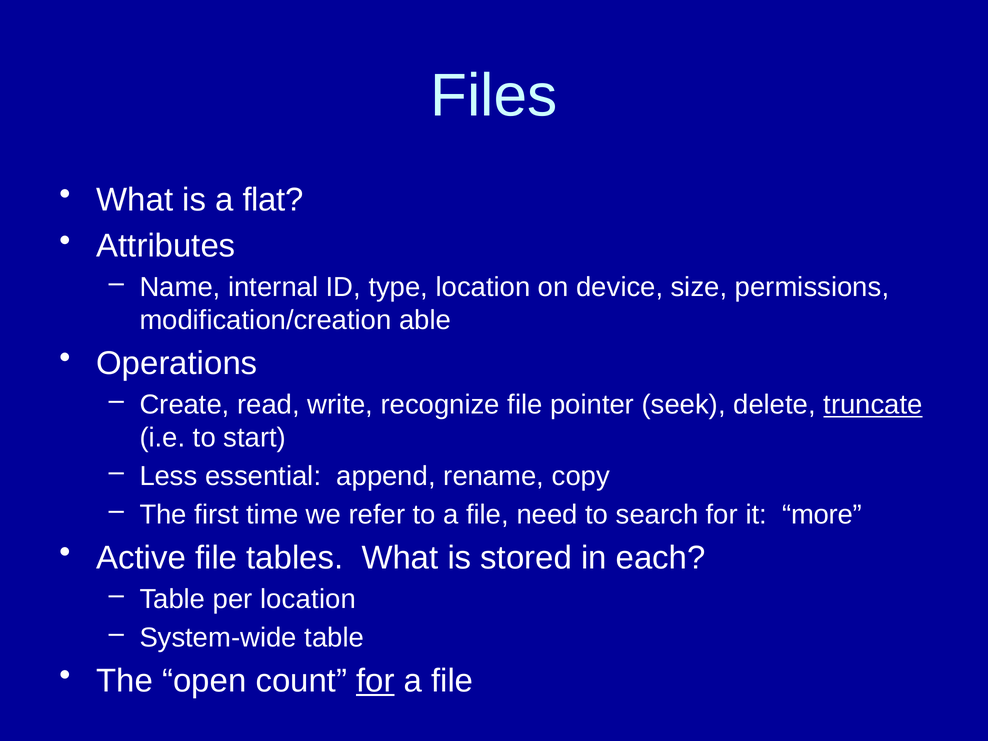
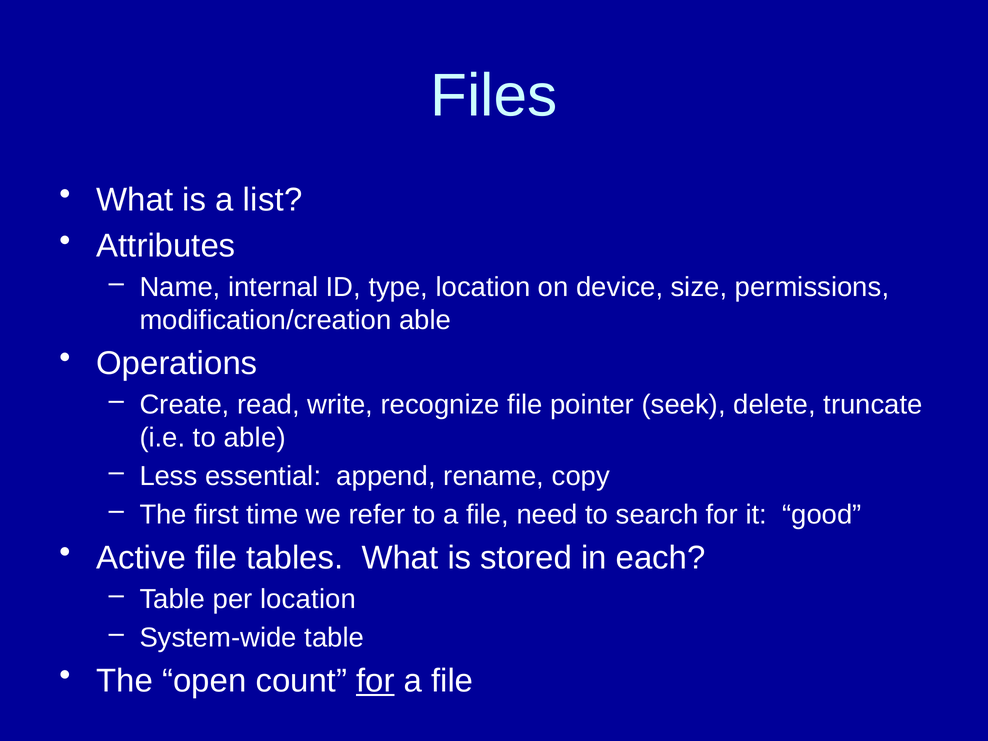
flat: flat -> list
truncate underline: present -> none
to start: start -> able
more: more -> good
